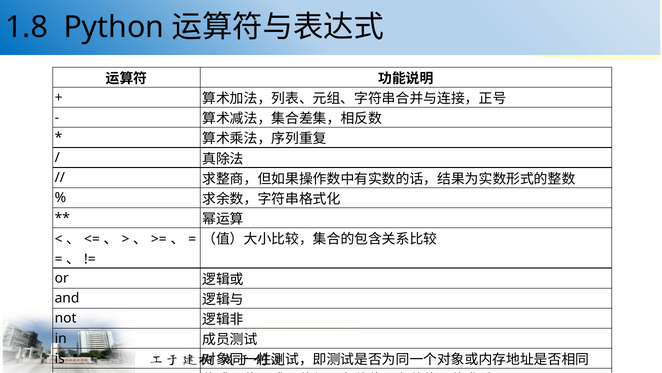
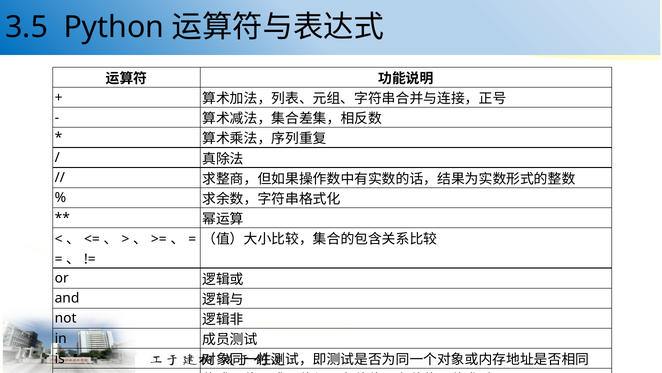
1.8: 1.8 -> 3.5
